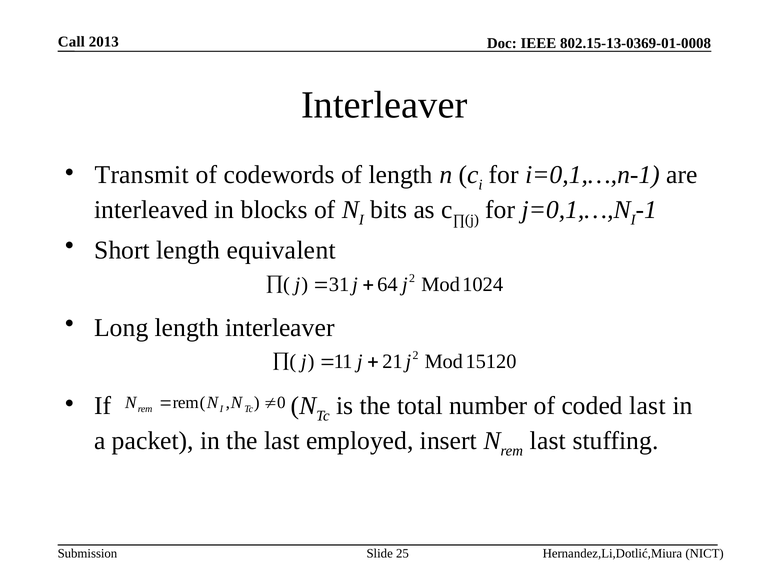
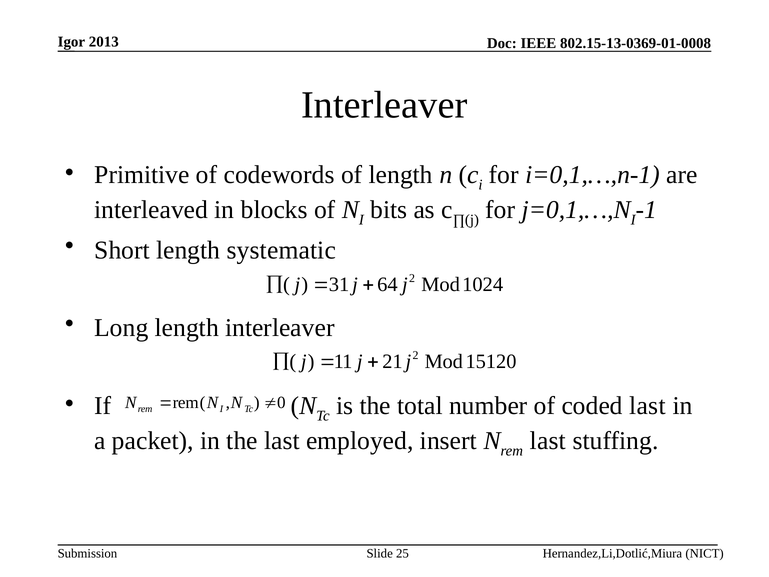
Call: Call -> Igor
Transmit: Transmit -> Primitive
equivalent: equivalent -> systematic
